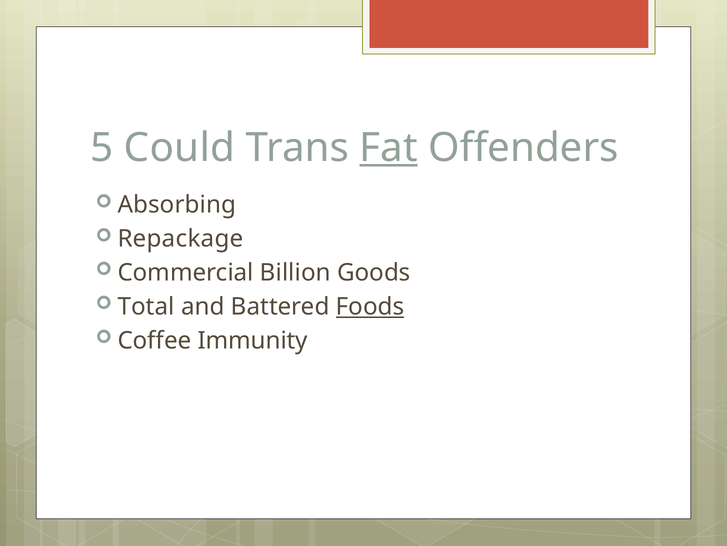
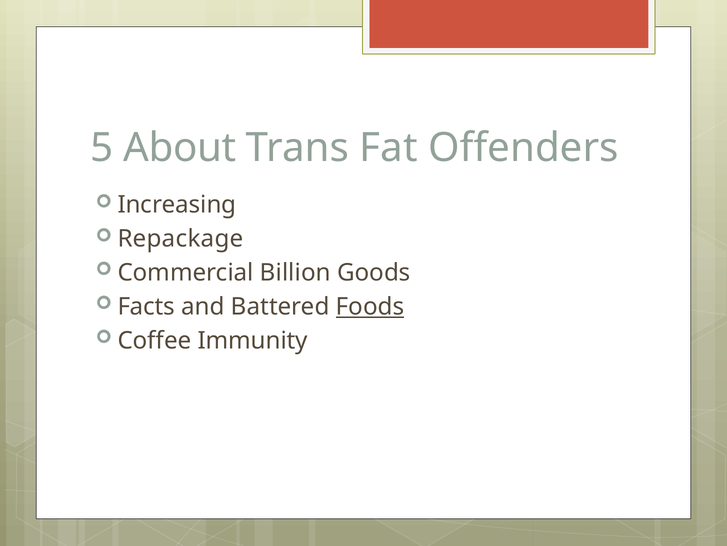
Could: Could -> About
Fat underline: present -> none
Absorbing: Absorbing -> Increasing
Total: Total -> Facts
